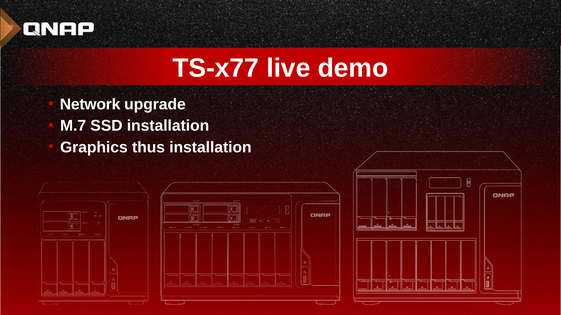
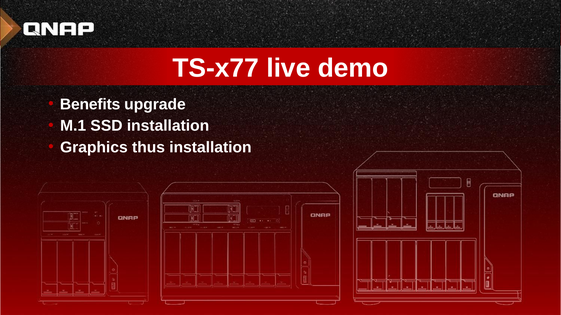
Network: Network -> Benefits
M.7: M.7 -> M.1
